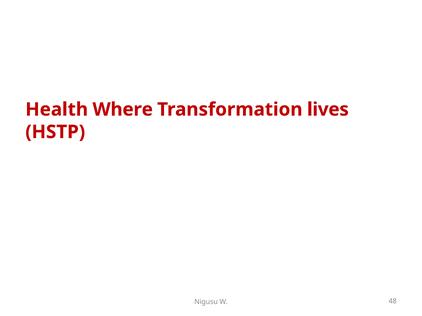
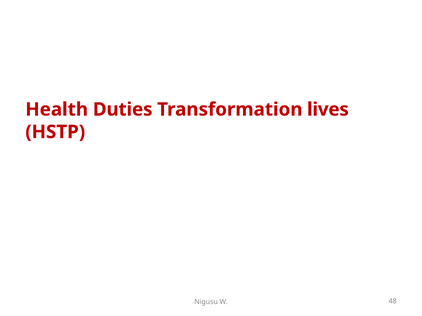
Where: Where -> Duties
